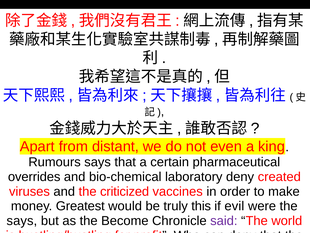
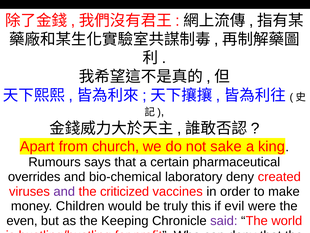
distant: distant -> church
even: even -> sake
and at (64, 191) colour: black -> purple
Greatest: Greatest -> Children
says at (22, 220): says -> even
Become: Become -> Keeping
